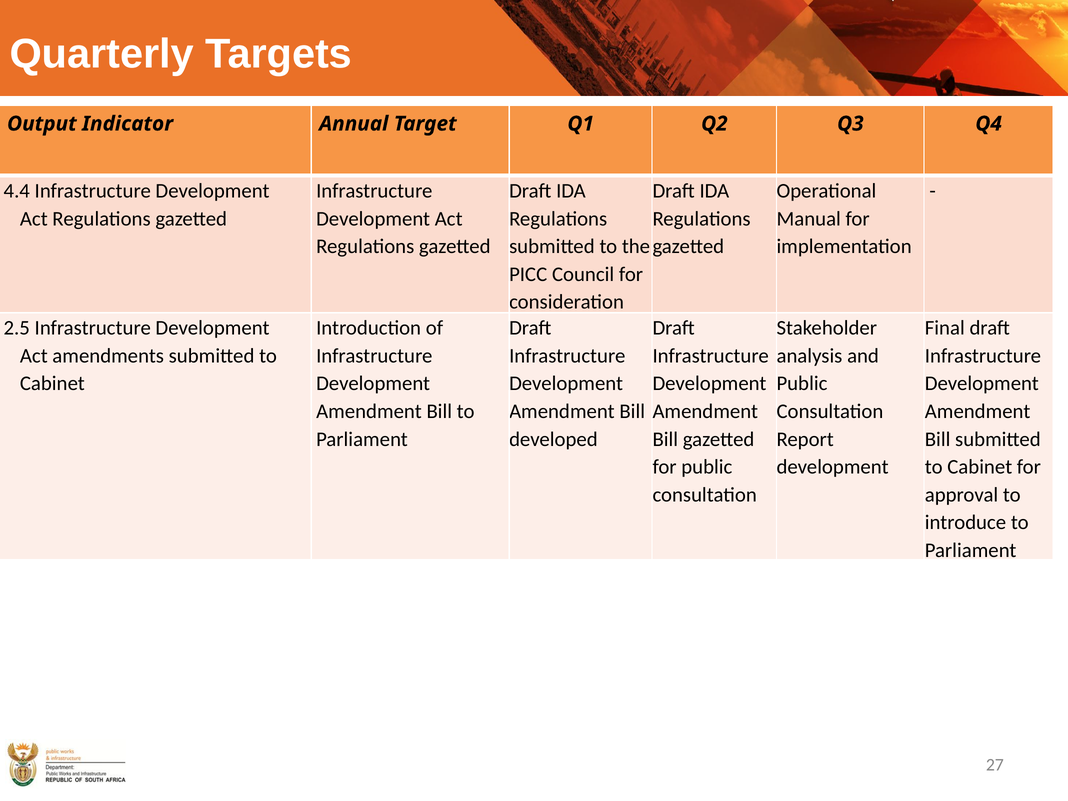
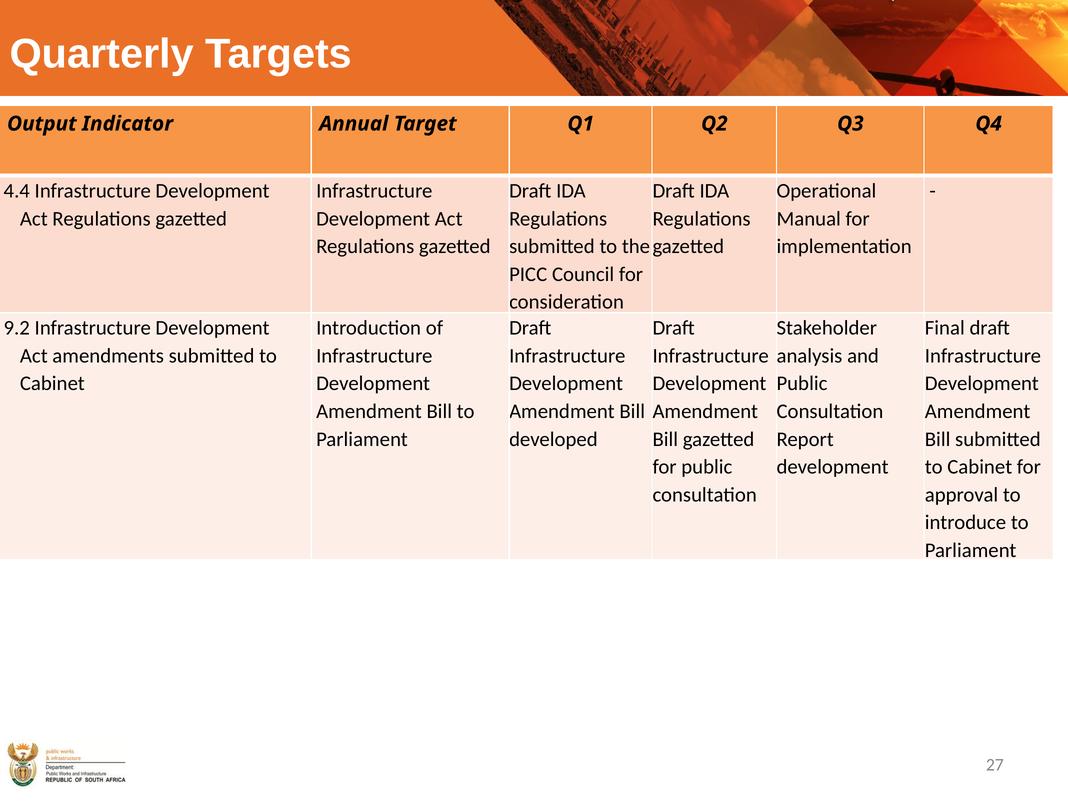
2.5: 2.5 -> 9.2
